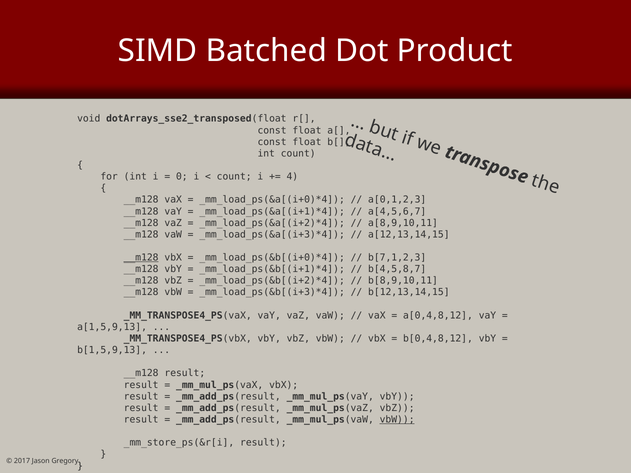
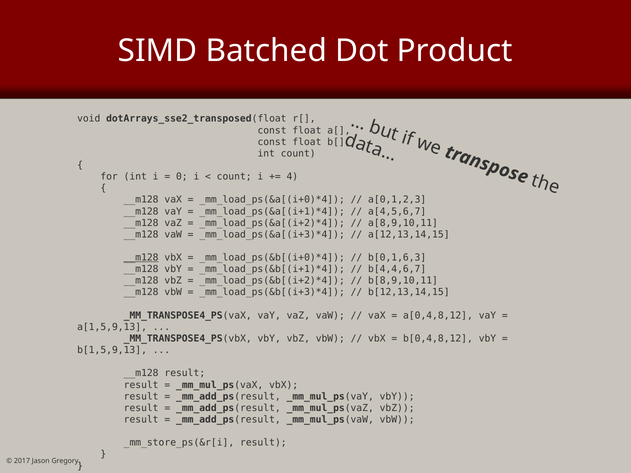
b[7,1,2,3: b[7,1,2,3 -> b[0,1,6,3
b[4,5,8,7: b[4,5,8,7 -> b[4,4,6,7
vbW at (397, 420) underline: present -> none
